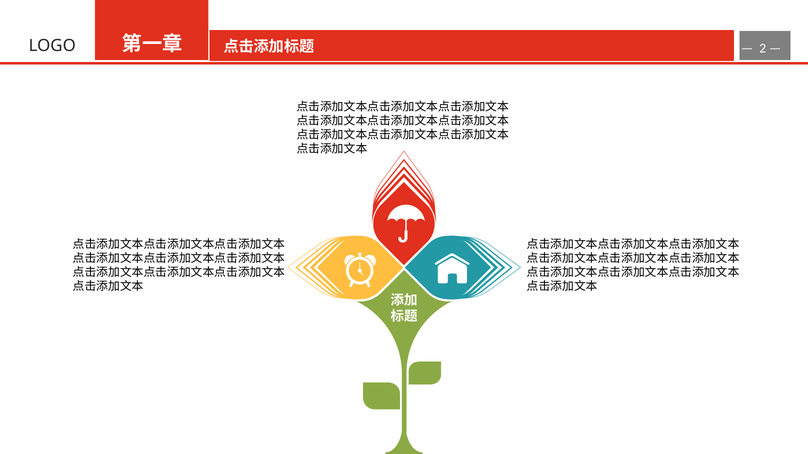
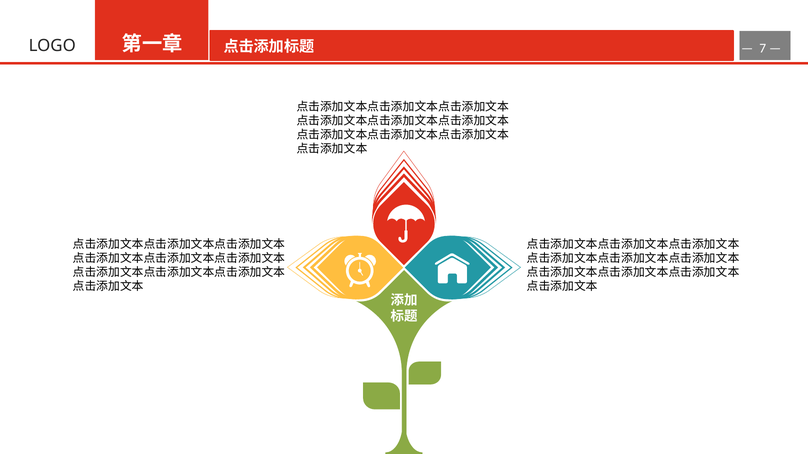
2: 2 -> 7
